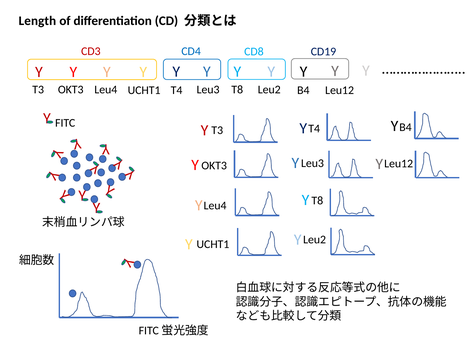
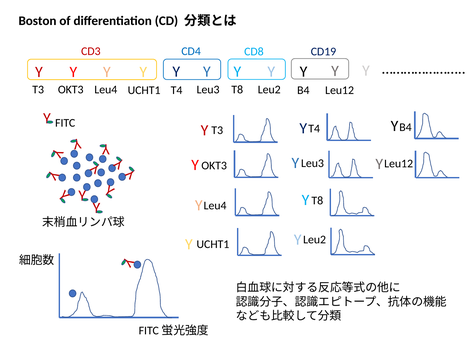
Length: Length -> Boston
